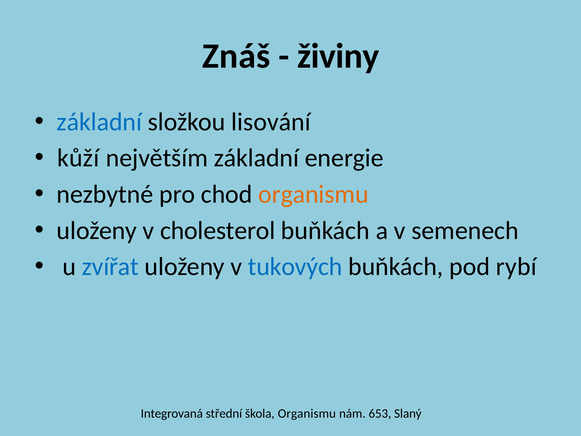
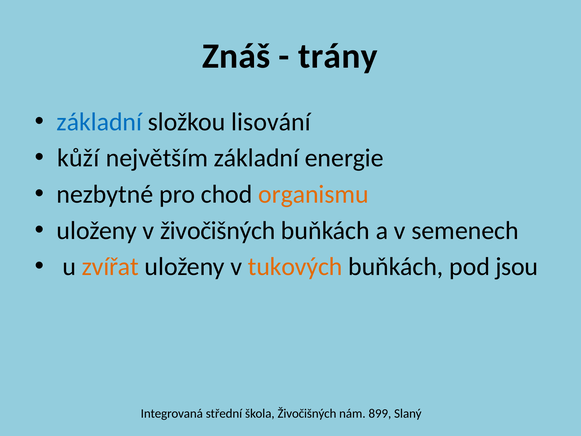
živiny: živiny -> trány
v cholesterol: cholesterol -> živočišných
zvířat colour: blue -> orange
tukových colour: blue -> orange
rybí: rybí -> jsou
škola Organismu: Organismu -> Živočišných
653: 653 -> 899
